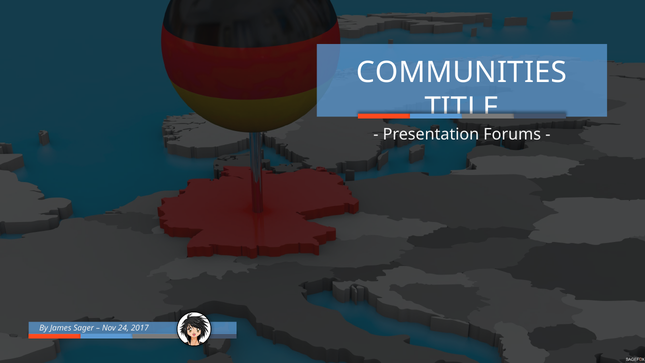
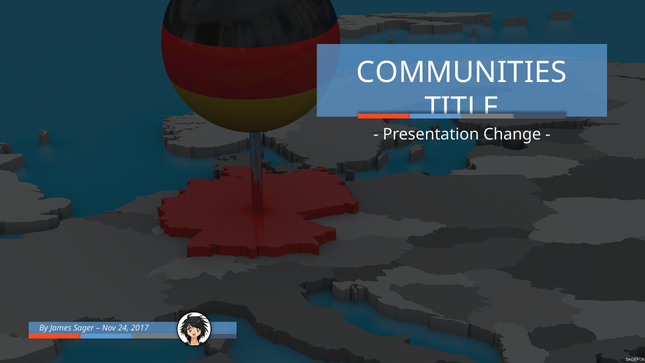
Forums: Forums -> Change
